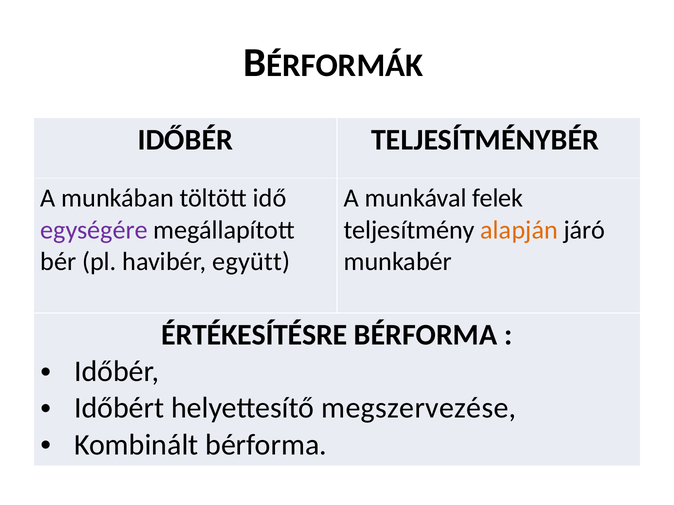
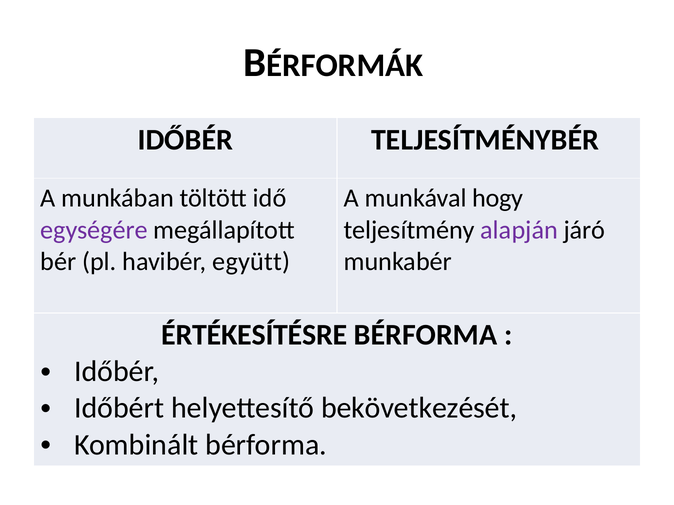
felek: felek -> hogy
alapján colour: orange -> purple
megszervezése: megszervezése -> bekövetkezését
